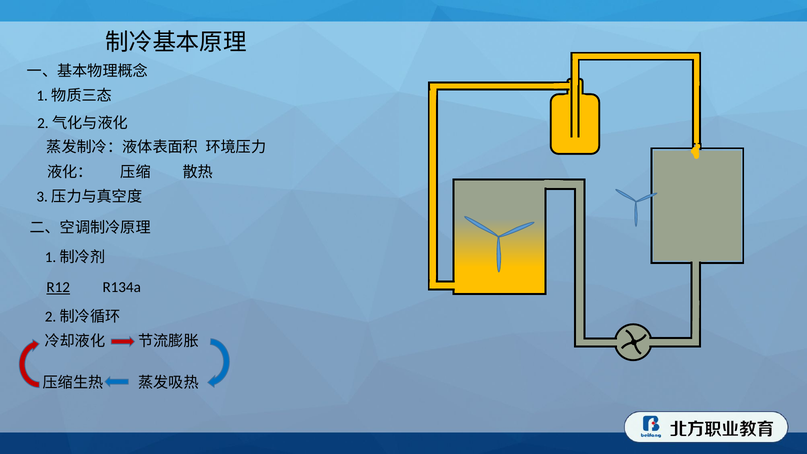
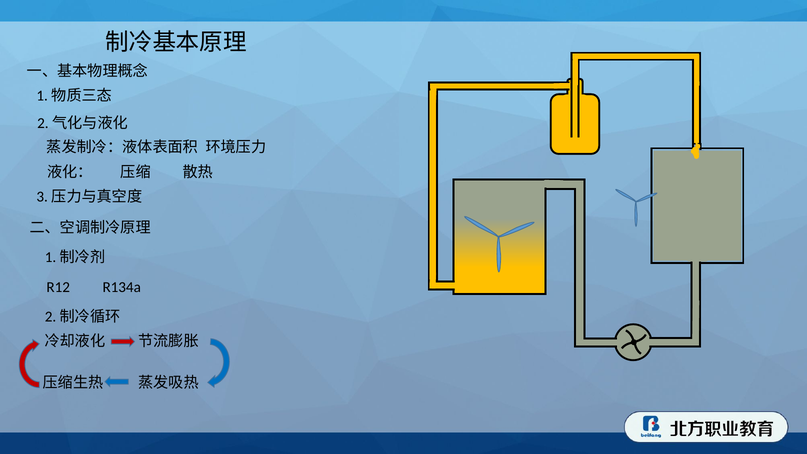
R12 underline: present -> none
